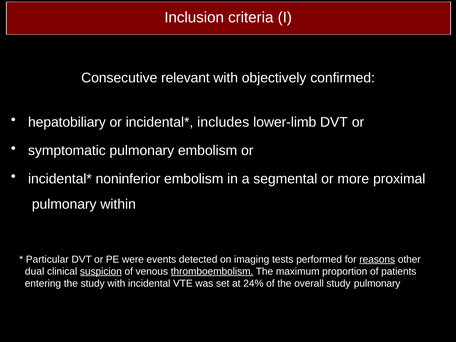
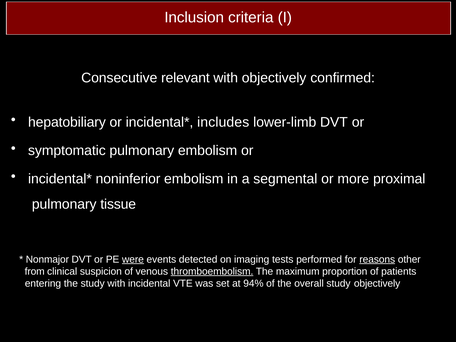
within: within -> tissue
Particular: Particular -> Nonmajor
were underline: none -> present
dual: dual -> from
suspicion underline: present -> none
24%: 24% -> 94%
study pulmonary: pulmonary -> objectively
